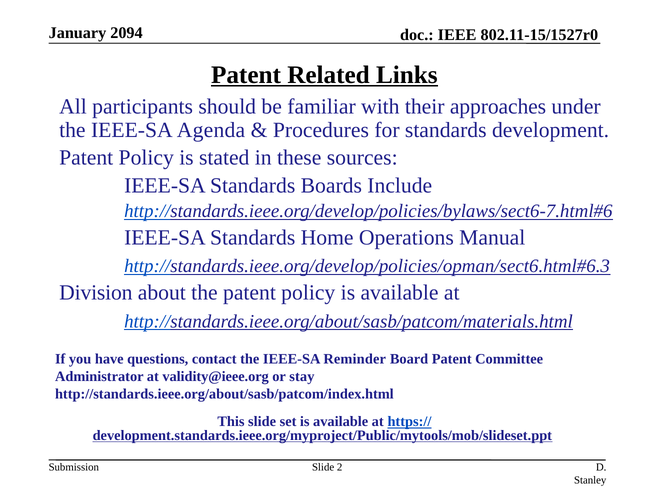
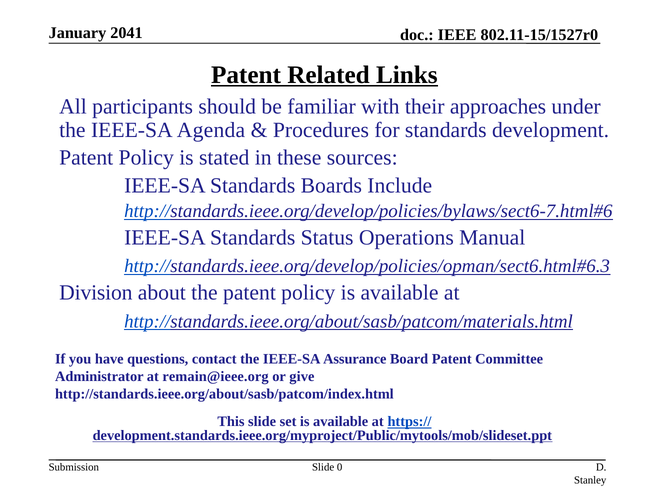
2094: 2094 -> 2041
Home: Home -> Status
Reminder: Reminder -> Assurance
validity@ieee.org: validity@ieee.org -> remain@ieee.org
stay: stay -> give
2: 2 -> 0
